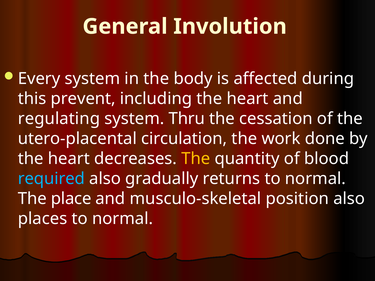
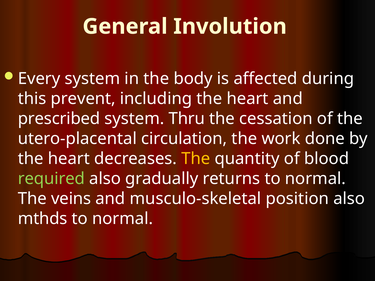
regulating: regulating -> prescribed
required colour: light blue -> light green
place: place -> veins
places: places -> mthds
